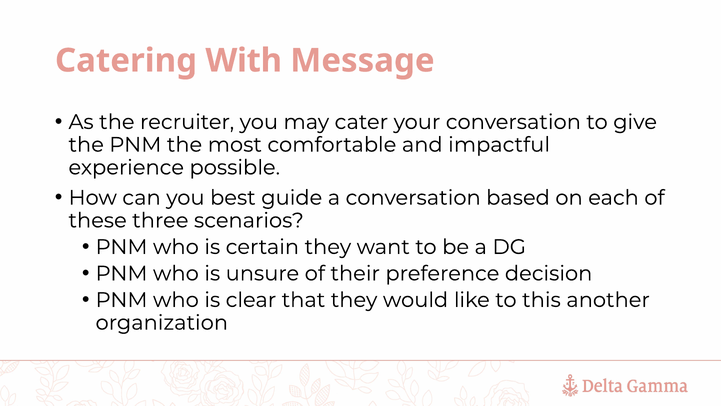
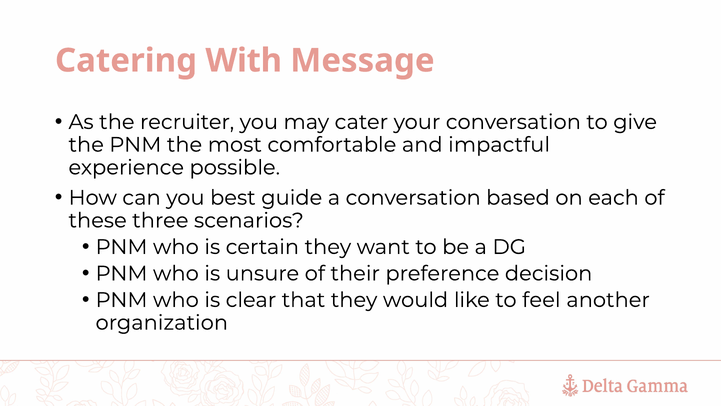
this: this -> feel
